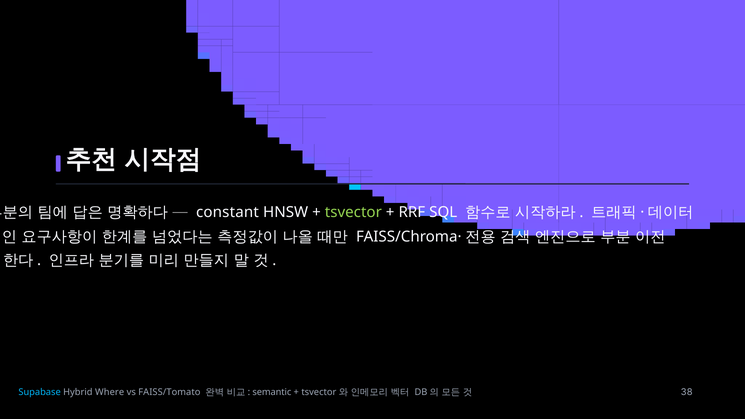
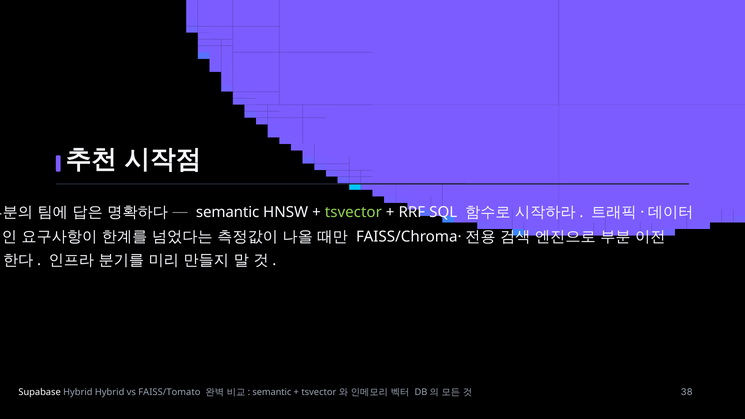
constant at (227, 212): constant -> semantic
Supabase colour: light blue -> white
Hybrid Where: Where -> Hybrid
